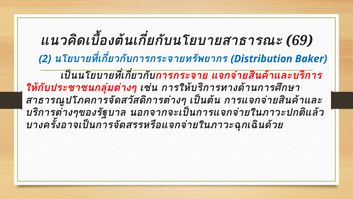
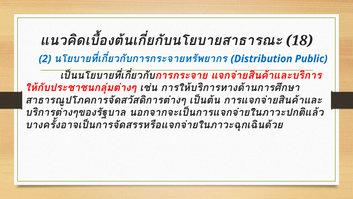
69: 69 -> 18
Baker: Baker -> Public
